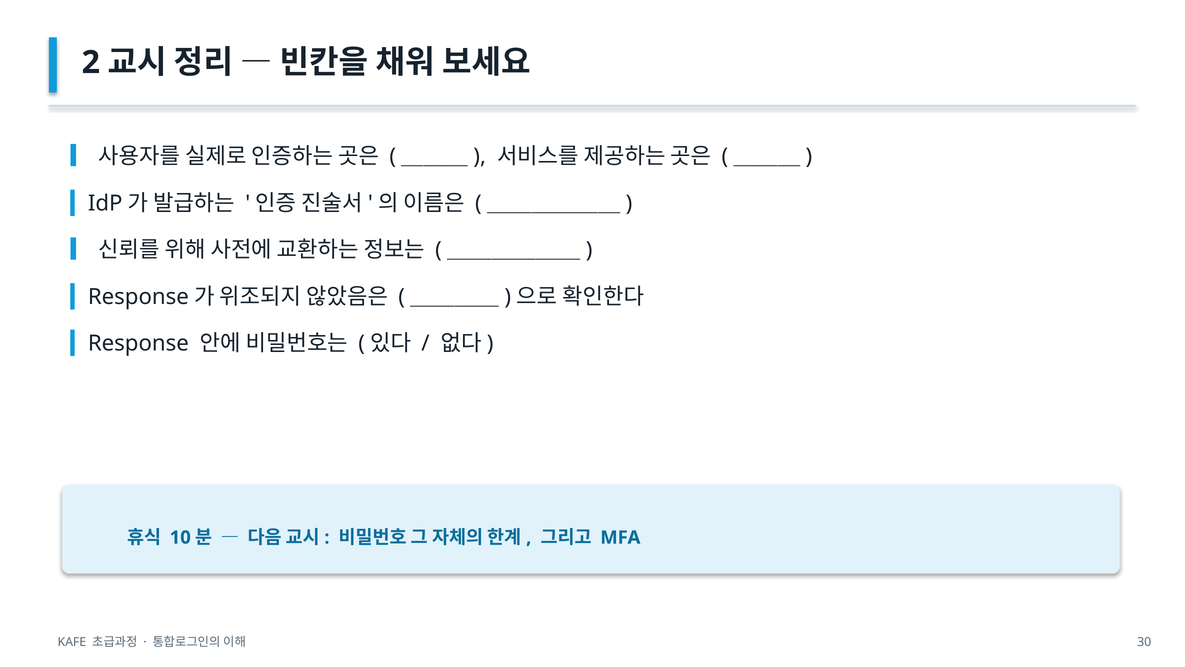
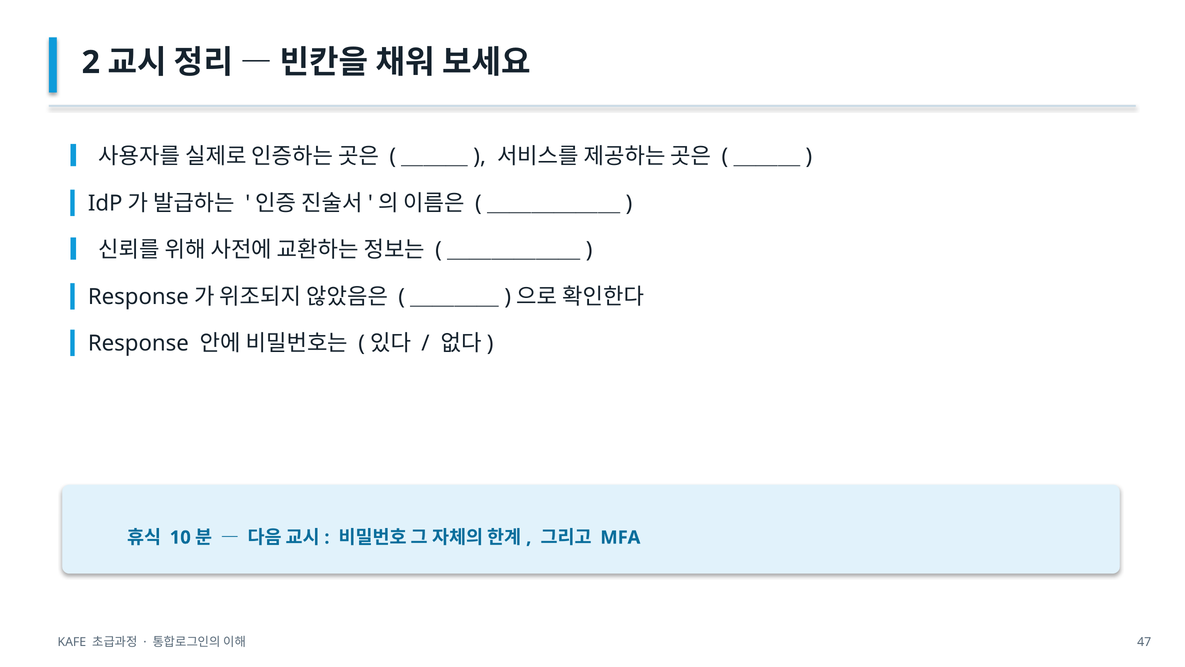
30: 30 -> 47
